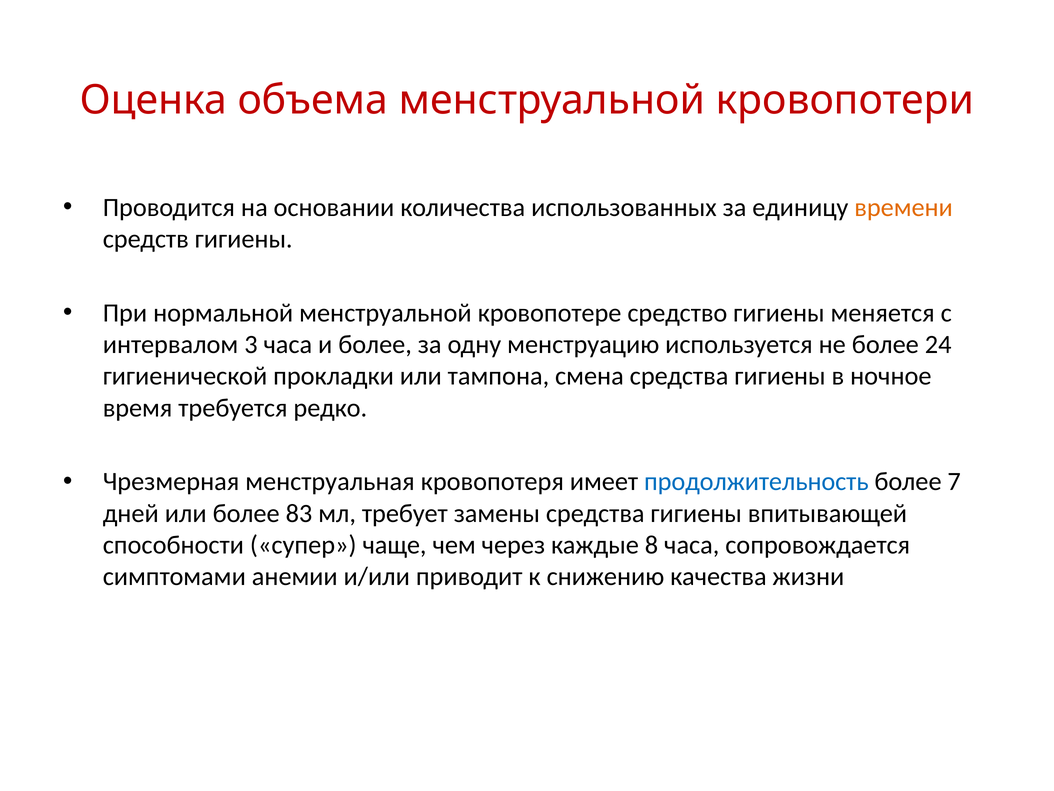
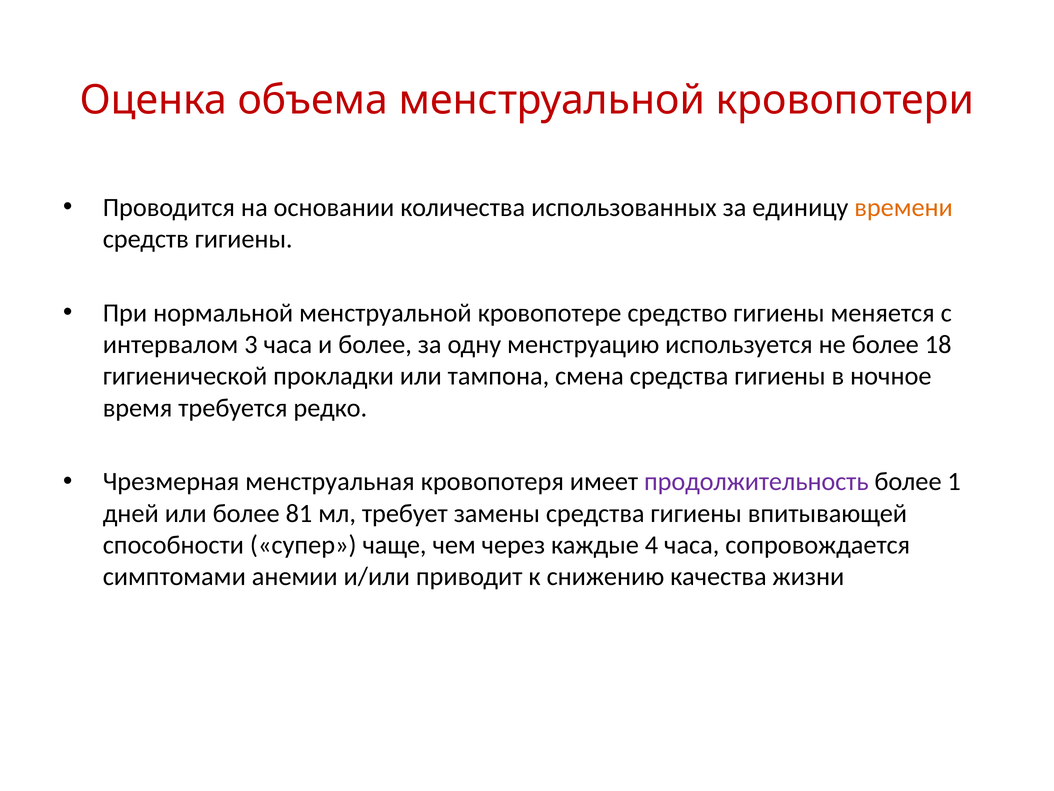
24: 24 -> 18
продолжительность colour: blue -> purple
7: 7 -> 1
83: 83 -> 81
8: 8 -> 4
